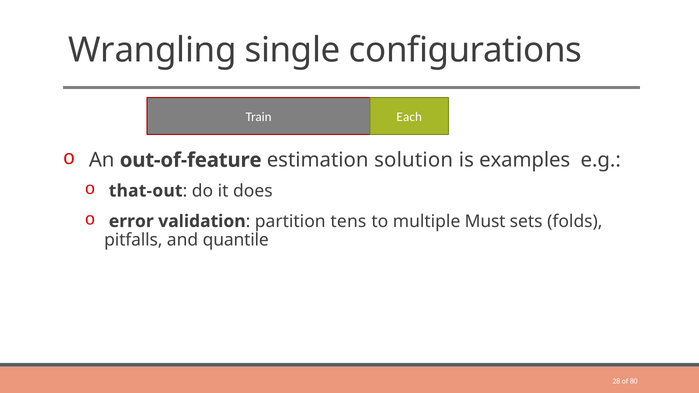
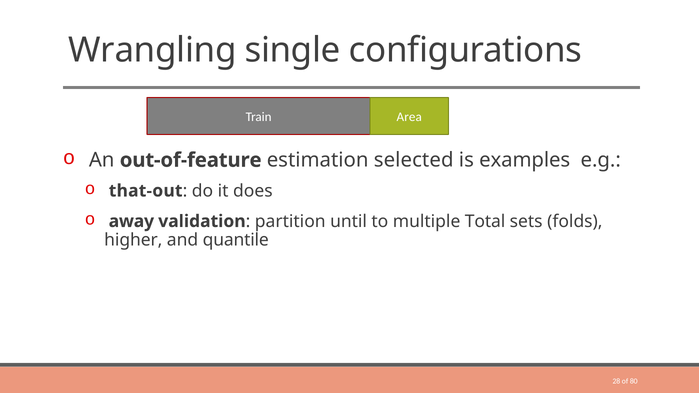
Each: Each -> Area
solution: solution -> selected
error: error -> away
tens: tens -> until
Must: Must -> Total
pitfalls: pitfalls -> higher
